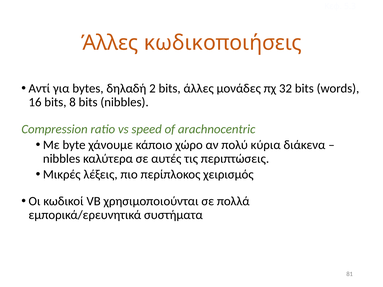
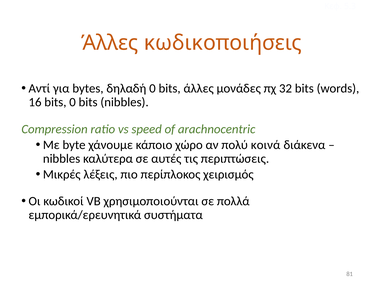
δηλαδή 2: 2 -> 0
bits 8: 8 -> 0
κύρια: κύρια -> κοινά
